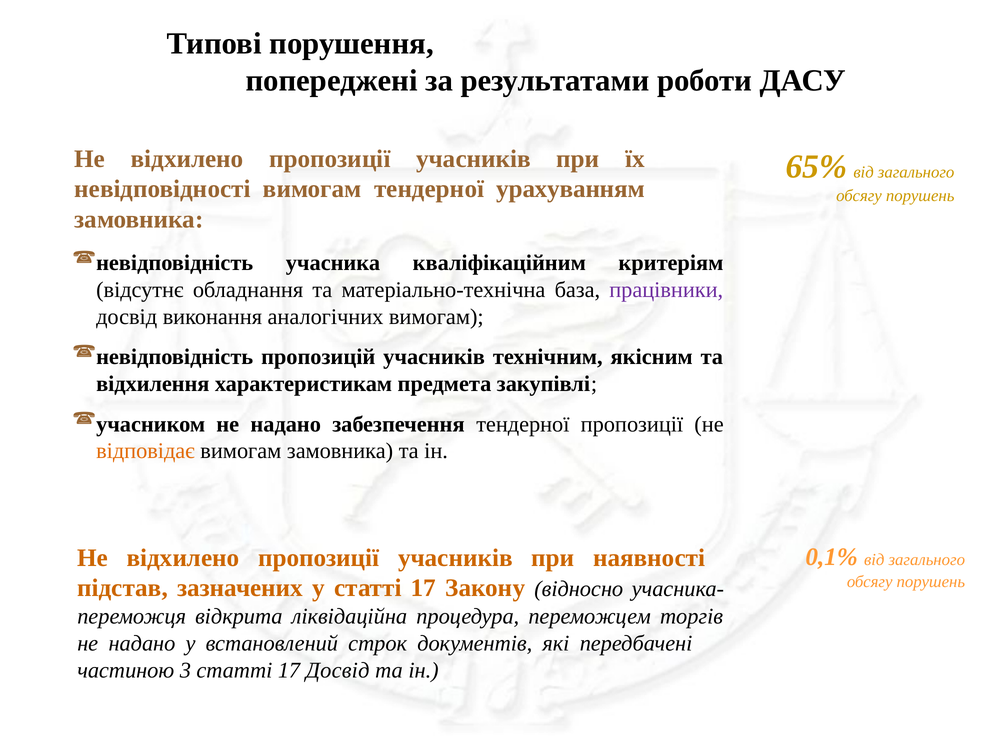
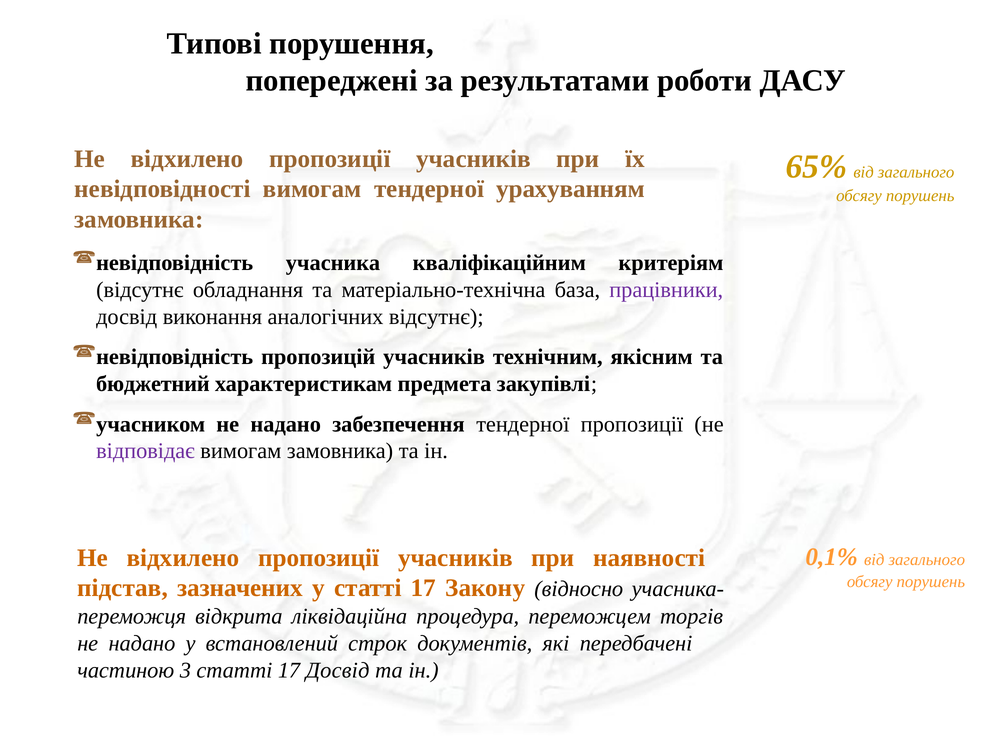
аналогічних вимогам: вимогам -> відсутнє
відхилення: відхилення -> бюджетний
відповідає colour: orange -> purple
